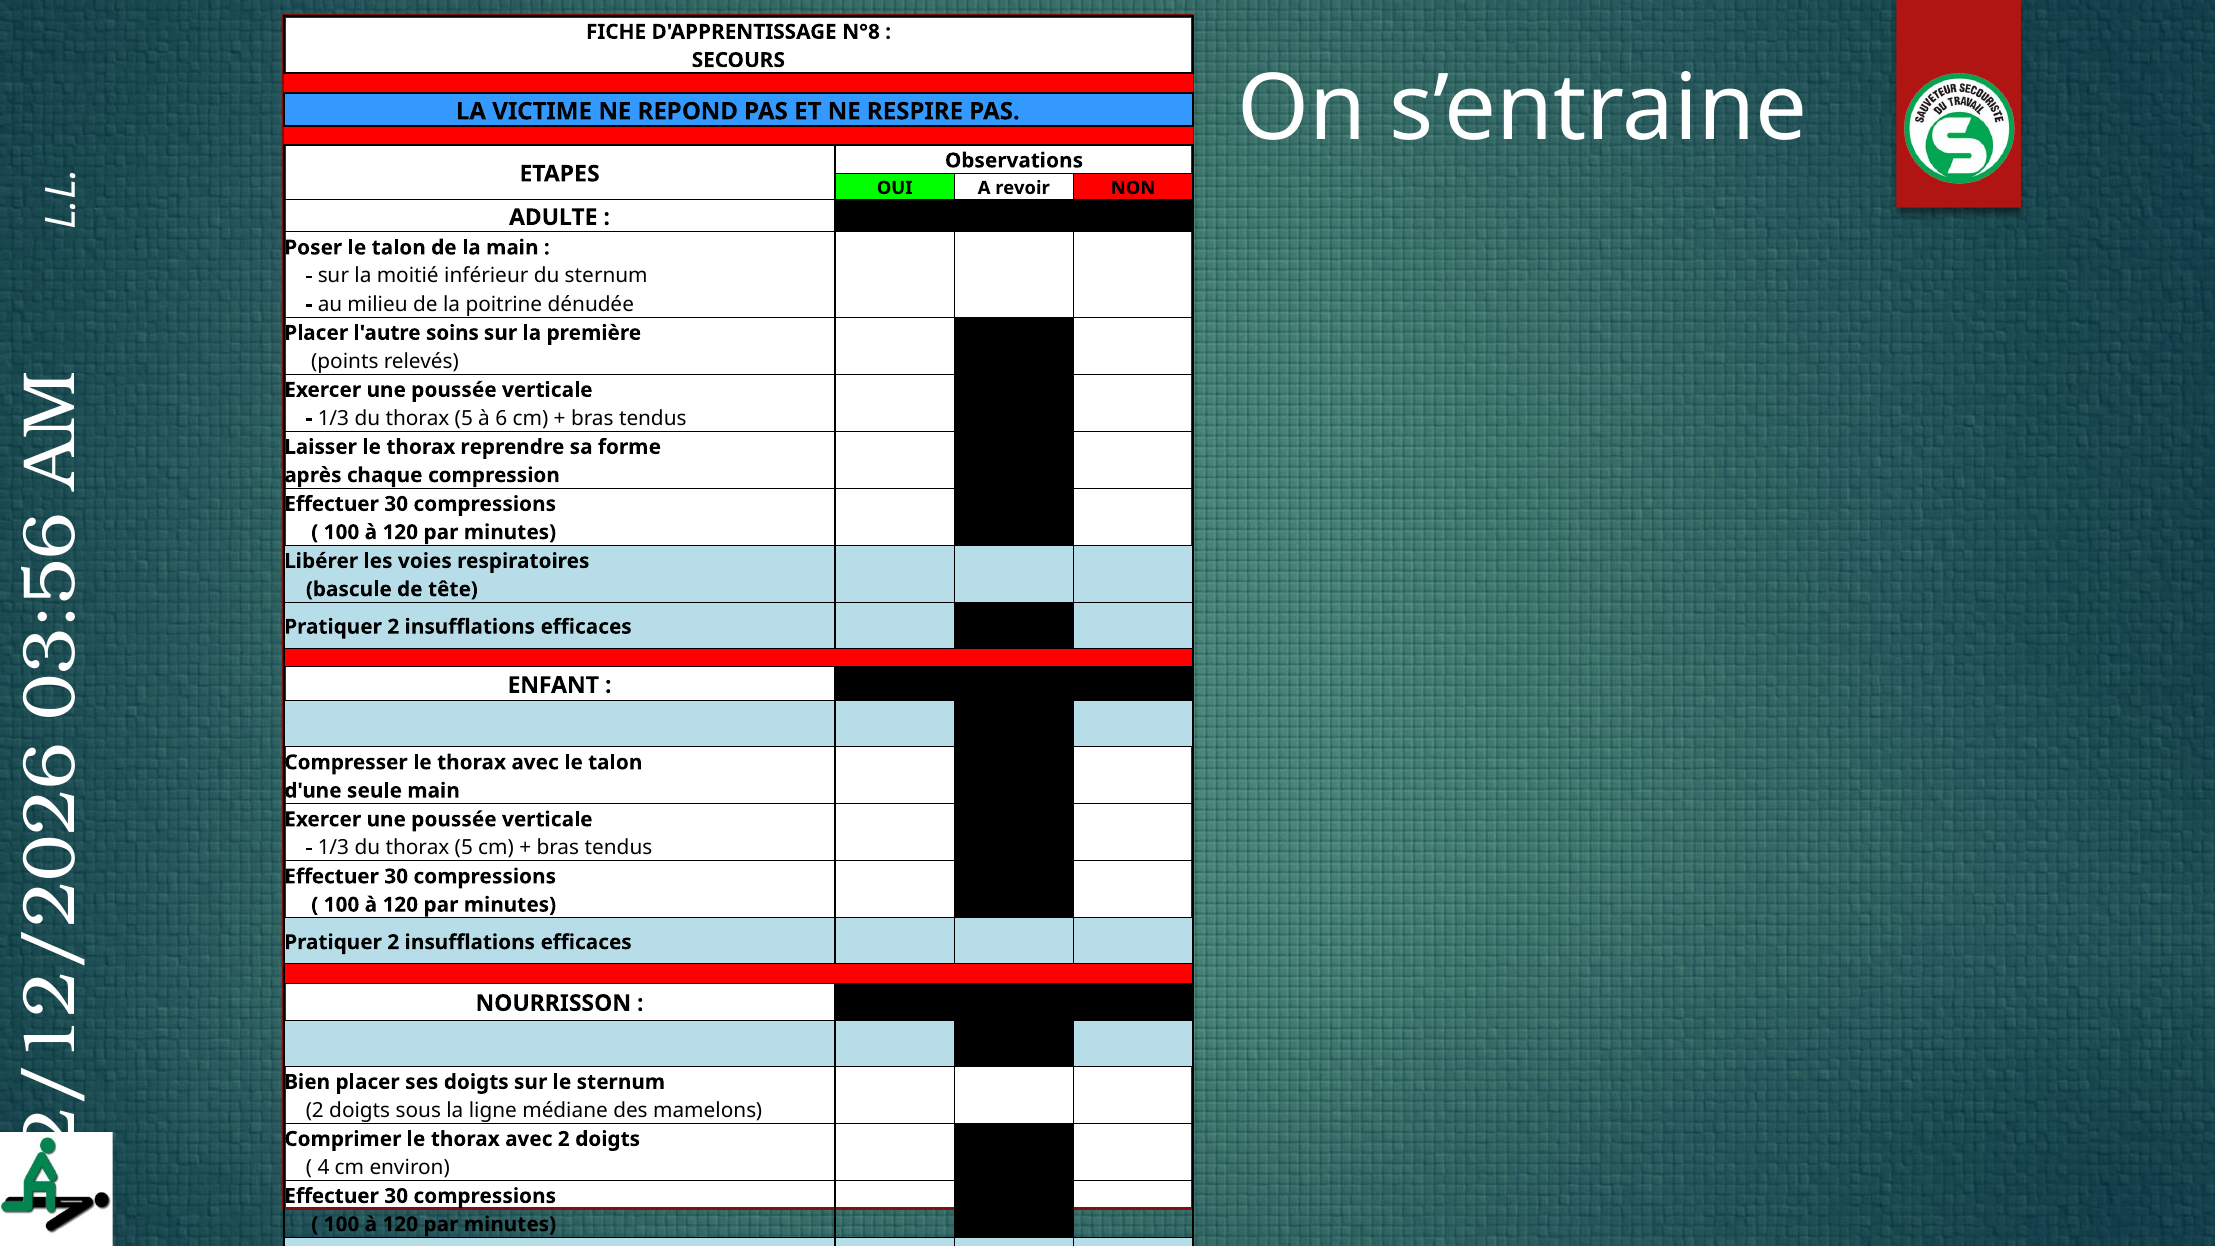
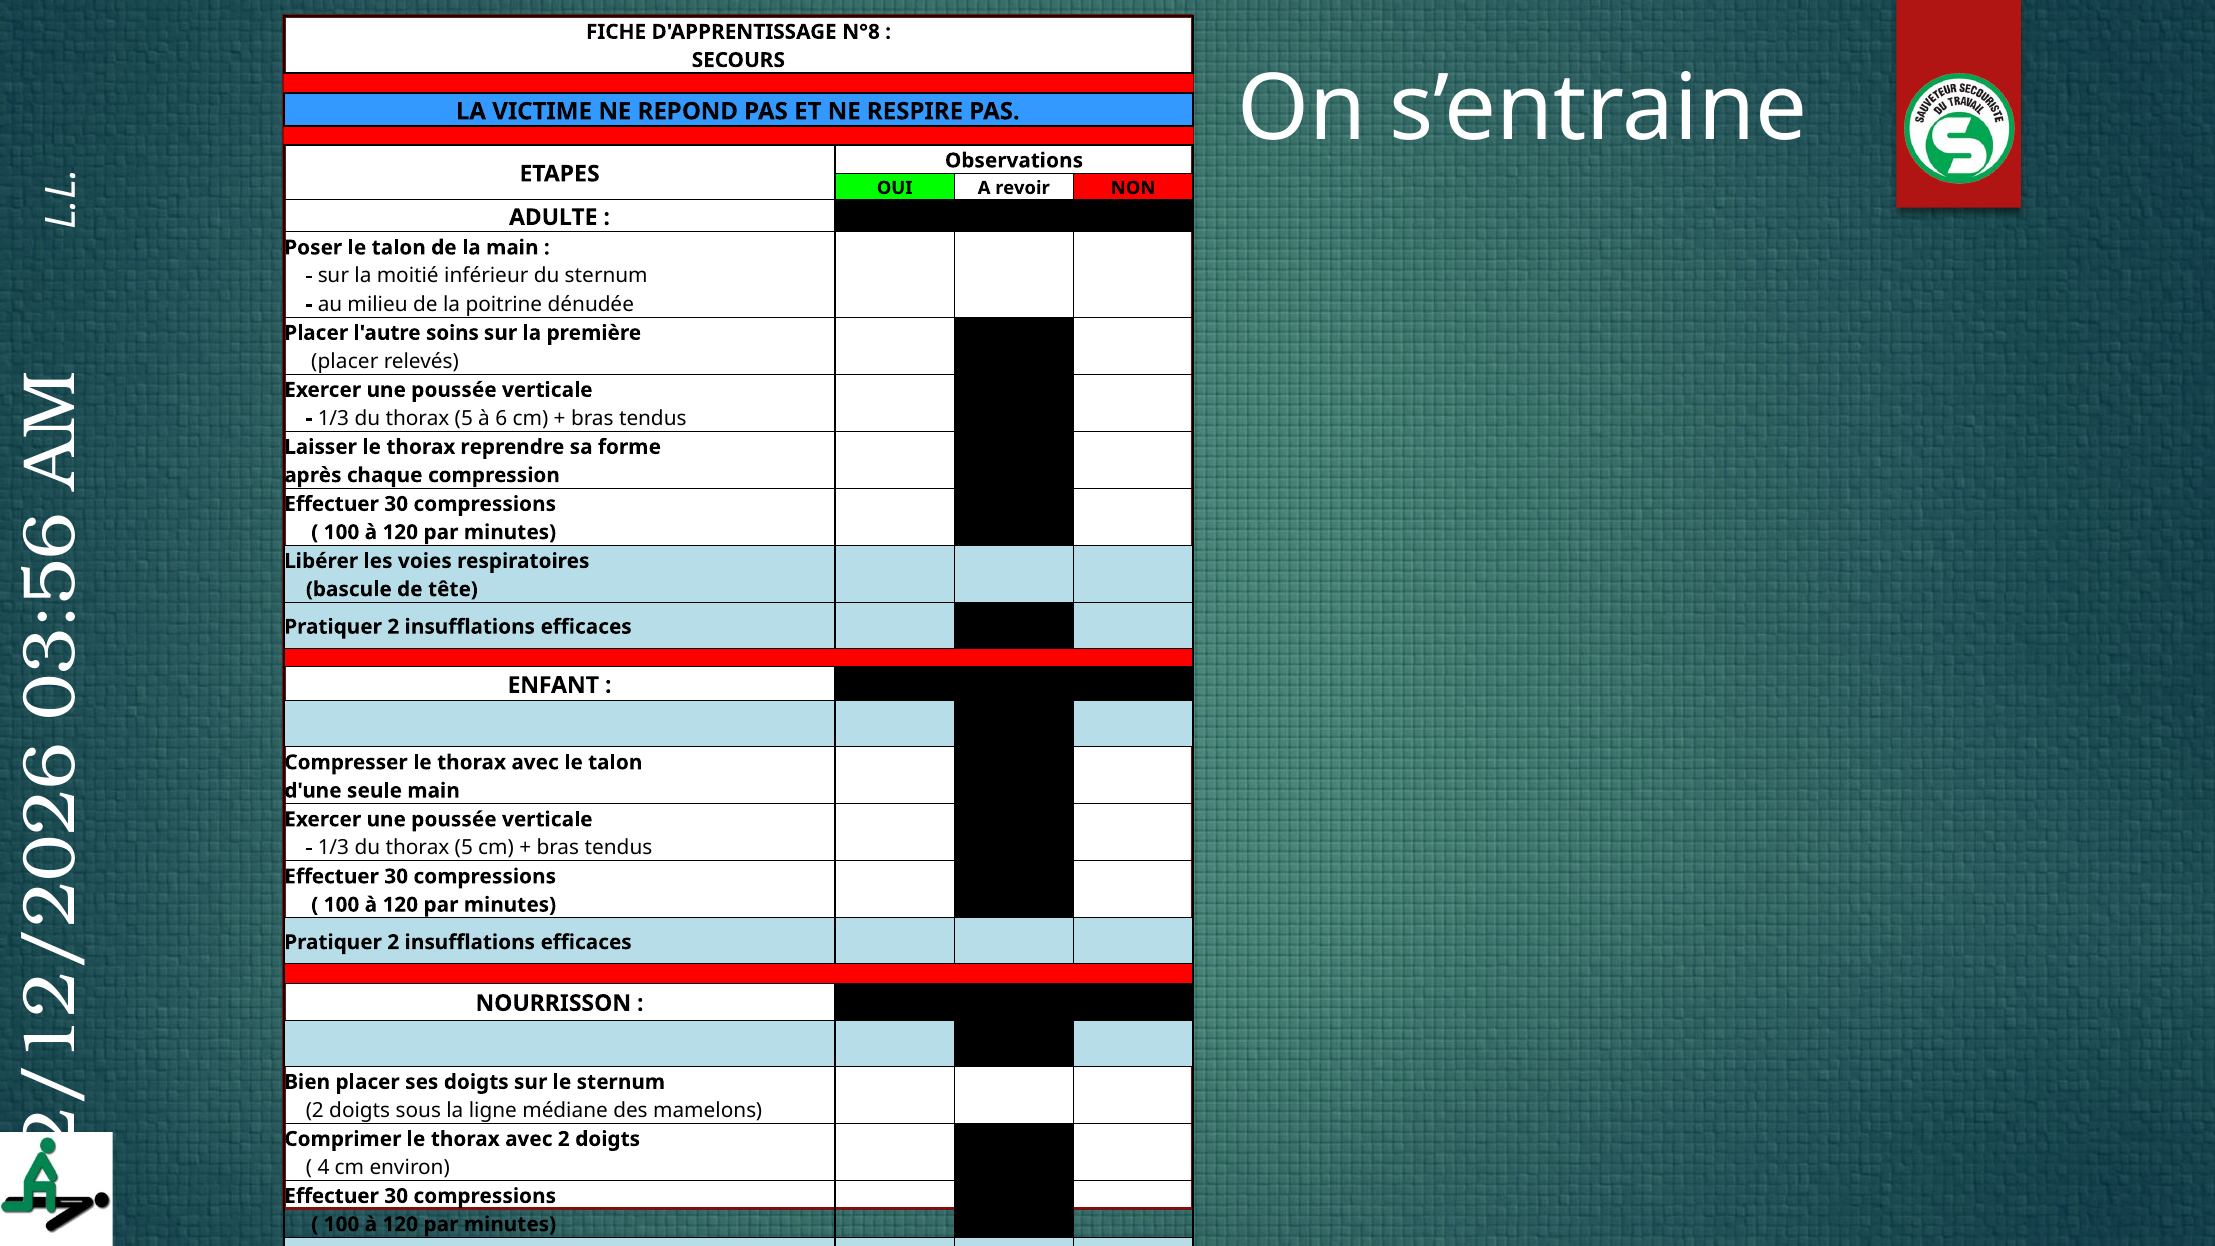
points at (345, 361): points -> placer
